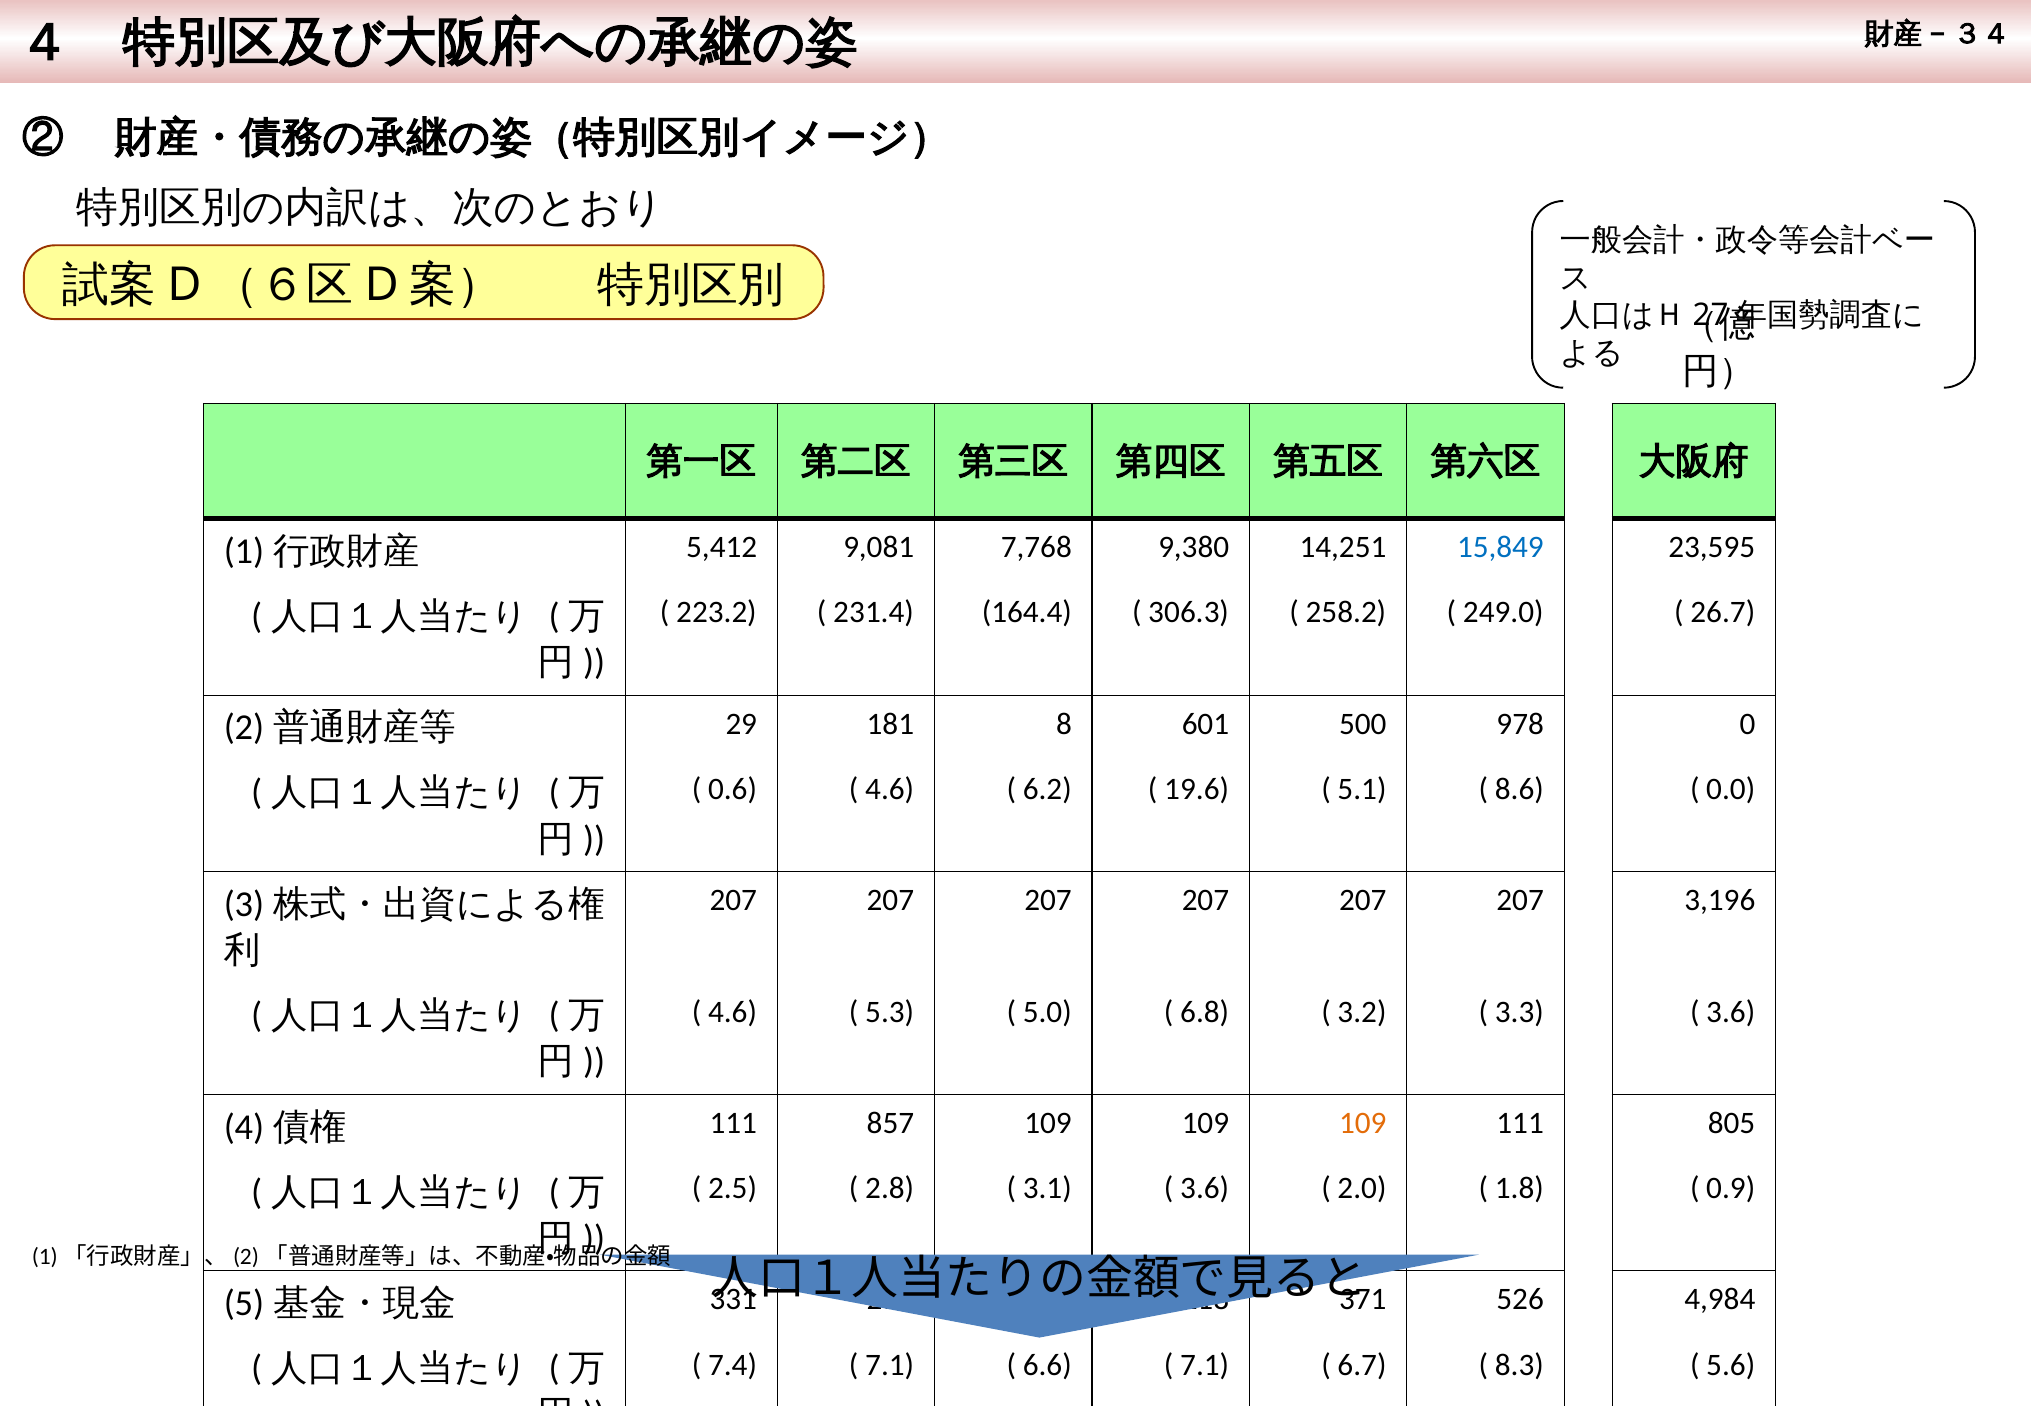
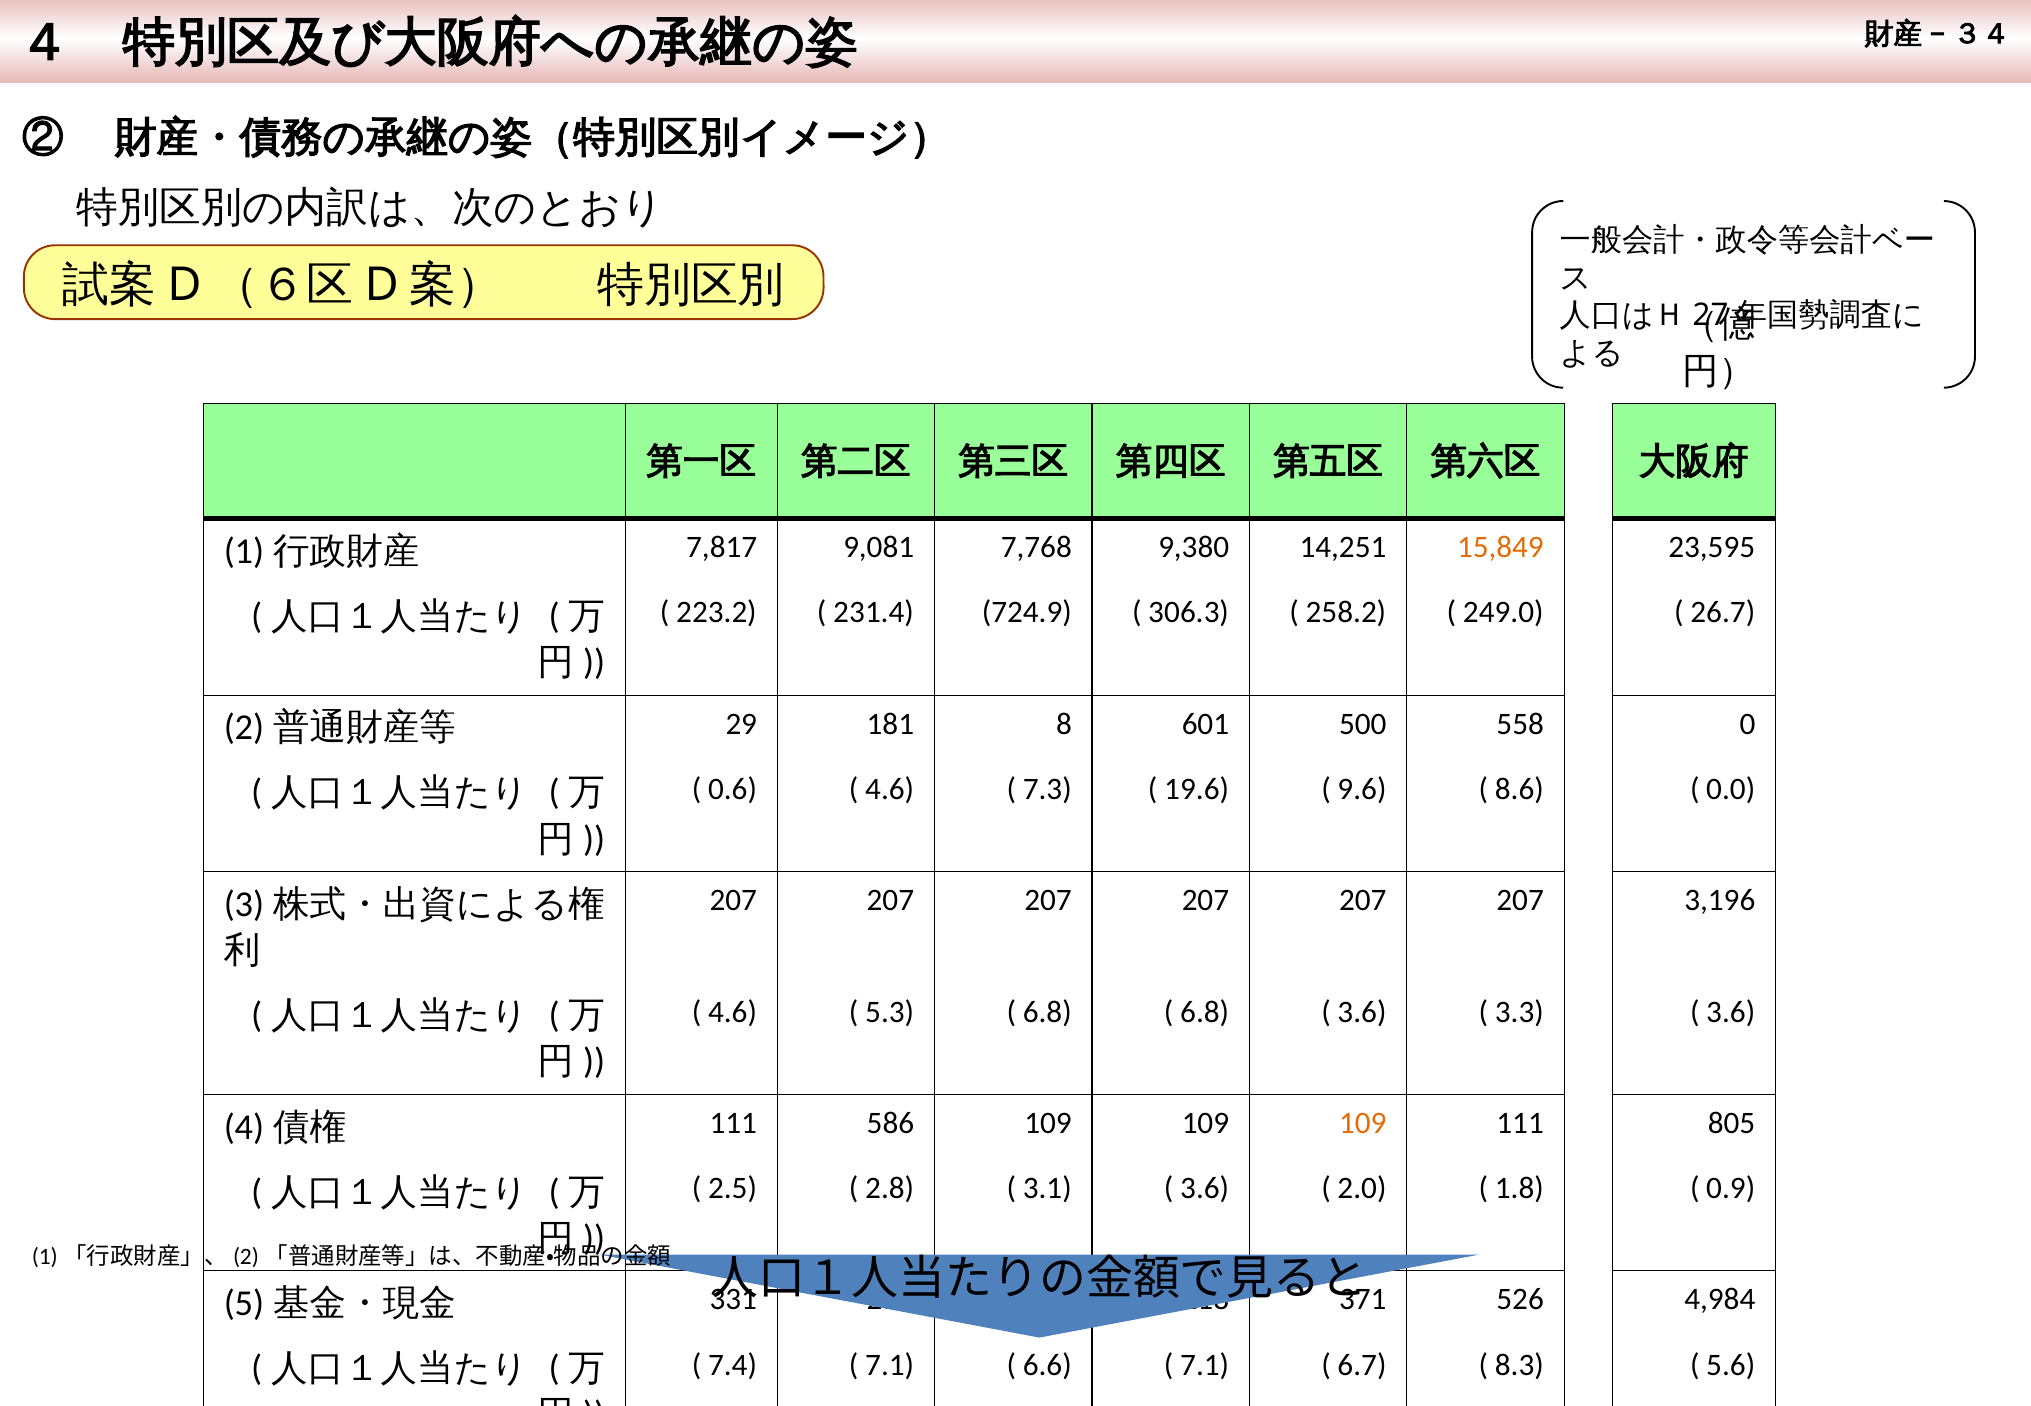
5,412: 5,412 -> 7,817
15,849 colour: blue -> orange
164.4: 164.4 -> 724.9
978: 978 -> 558
6.2: 6.2 -> 7.3
5.1: 5.1 -> 9.6
5.0 at (1047, 1012): 5.0 -> 6.8
3.2 at (1362, 1012): 3.2 -> 3.6
857: 857 -> 586
